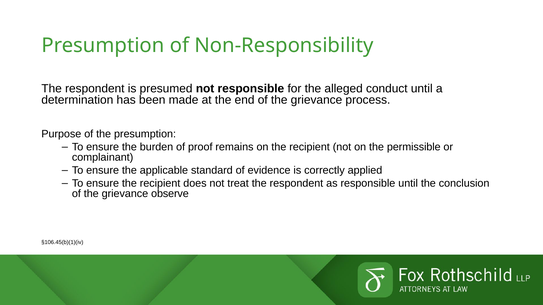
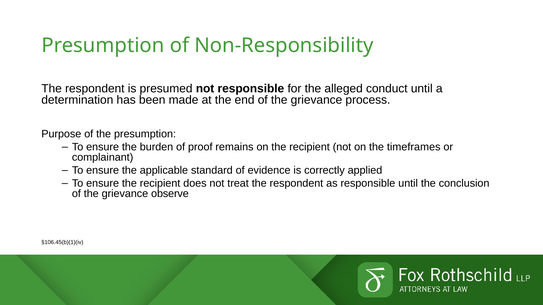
permissible: permissible -> timeframes
